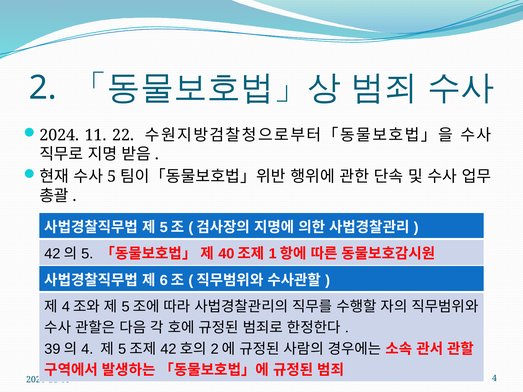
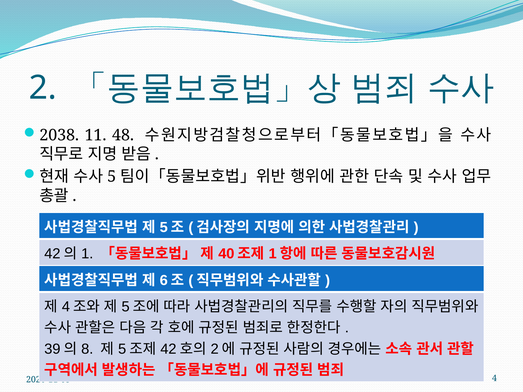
2024: 2024 -> 2038
22: 22 -> 48
5 at (87, 254): 5 -> 1
4 at (87, 349): 4 -> 8
